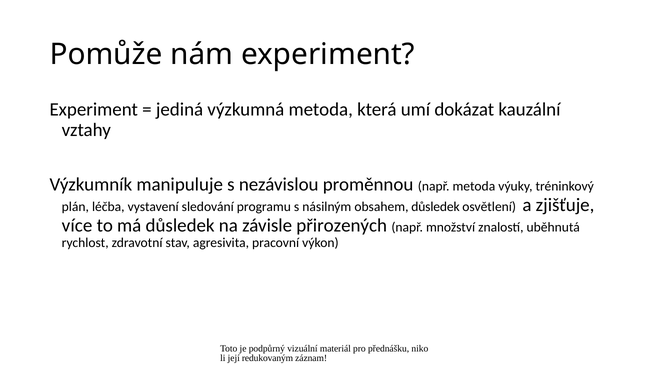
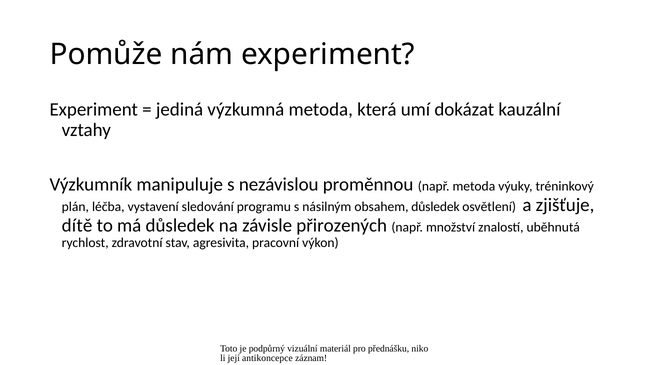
více: více -> dítě
redukovaným: redukovaným -> antikoncepce
